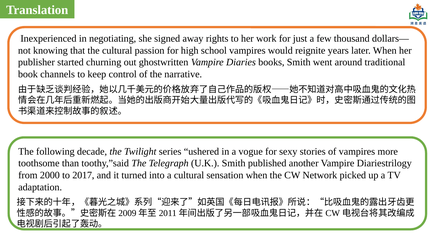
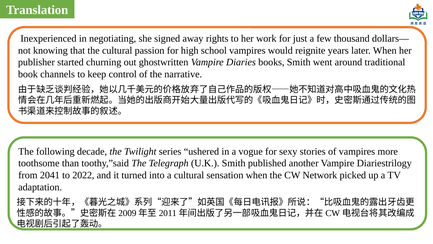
2000: 2000 -> 2041
2017: 2017 -> 2022
